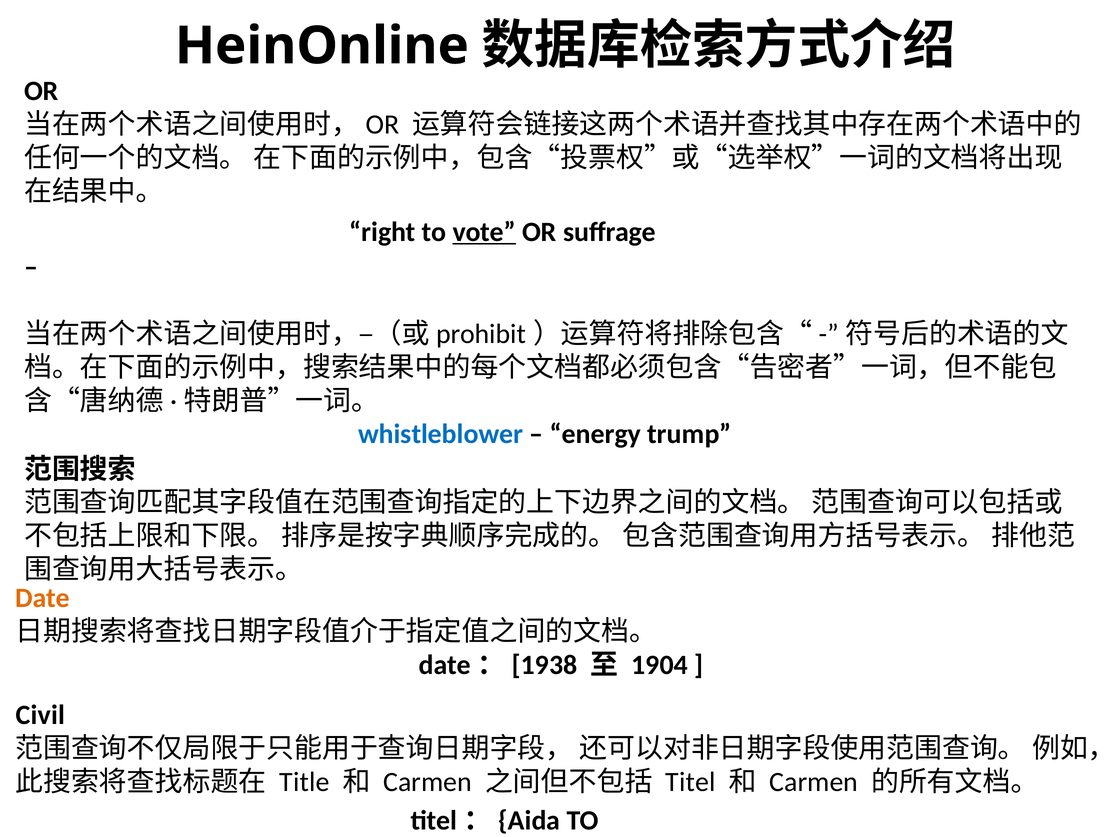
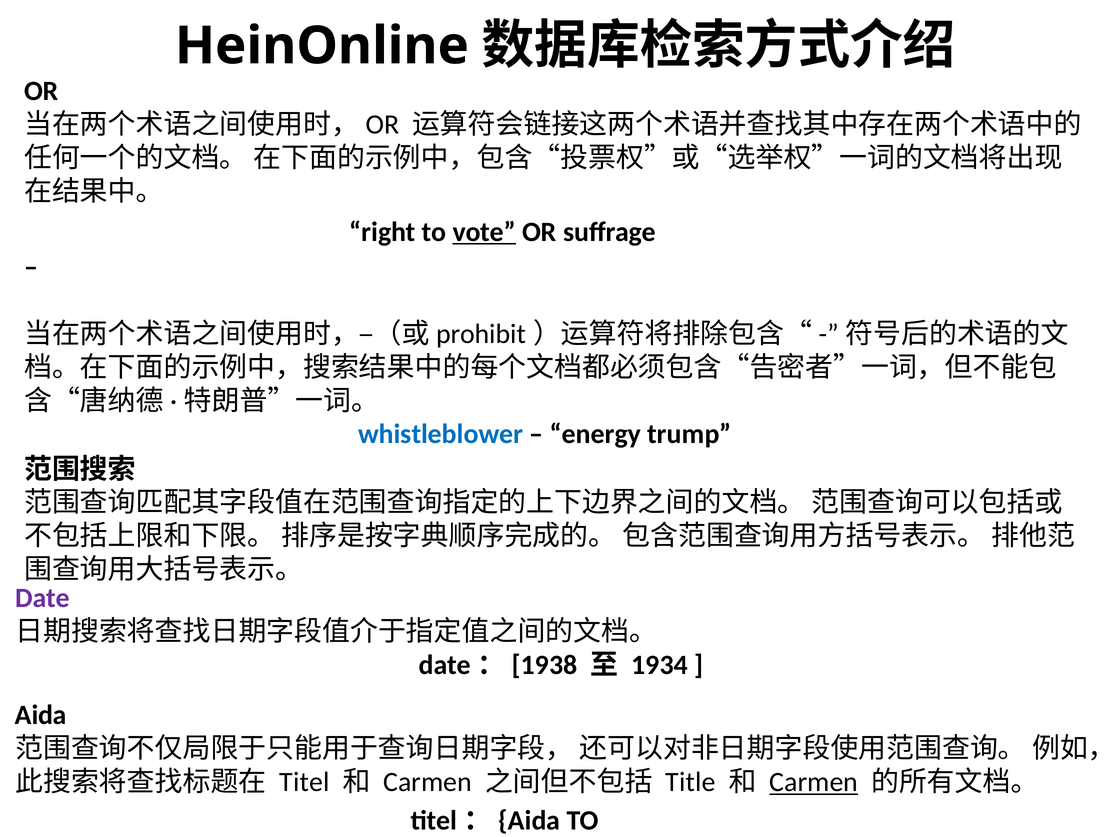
Date colour: orange -> purple
1904: 1904 -> 1934
Civil: Civil -> Aida
Title: Title -> Titel
Titel: Titel -> Title
Carmen at (814, 782) underline: none -> present
